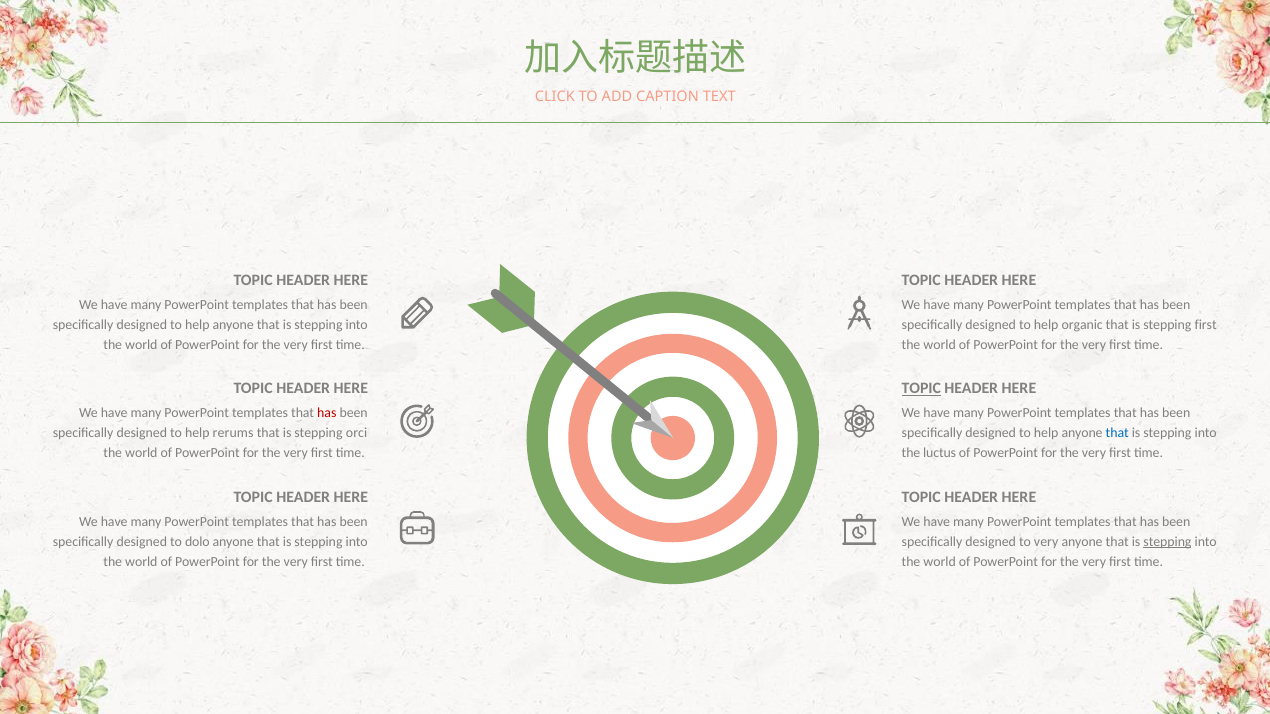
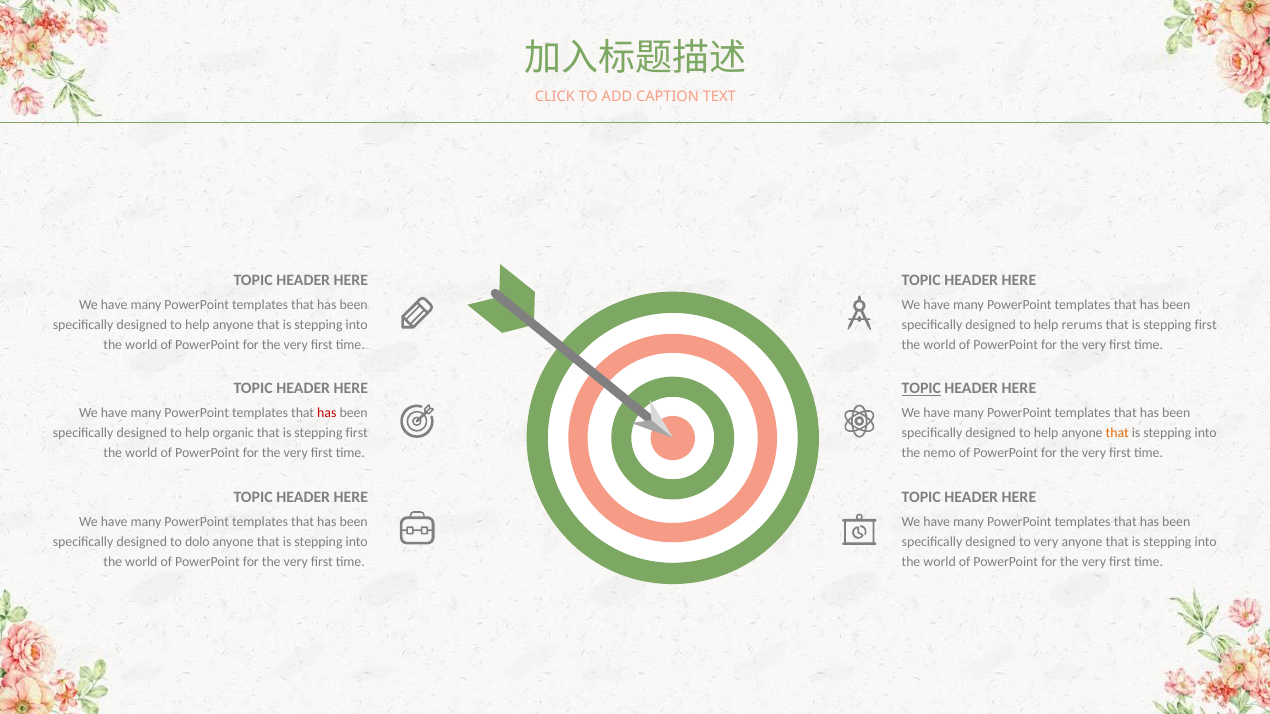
organic: organic -> rerums
rerums: rerums -> organic
orci at (357, 434): orci -> first
that at (1117, 434) colour: blue -> orange
luctus: luctus -> nemo
stepping at (1167, 542) underline: present -> none
